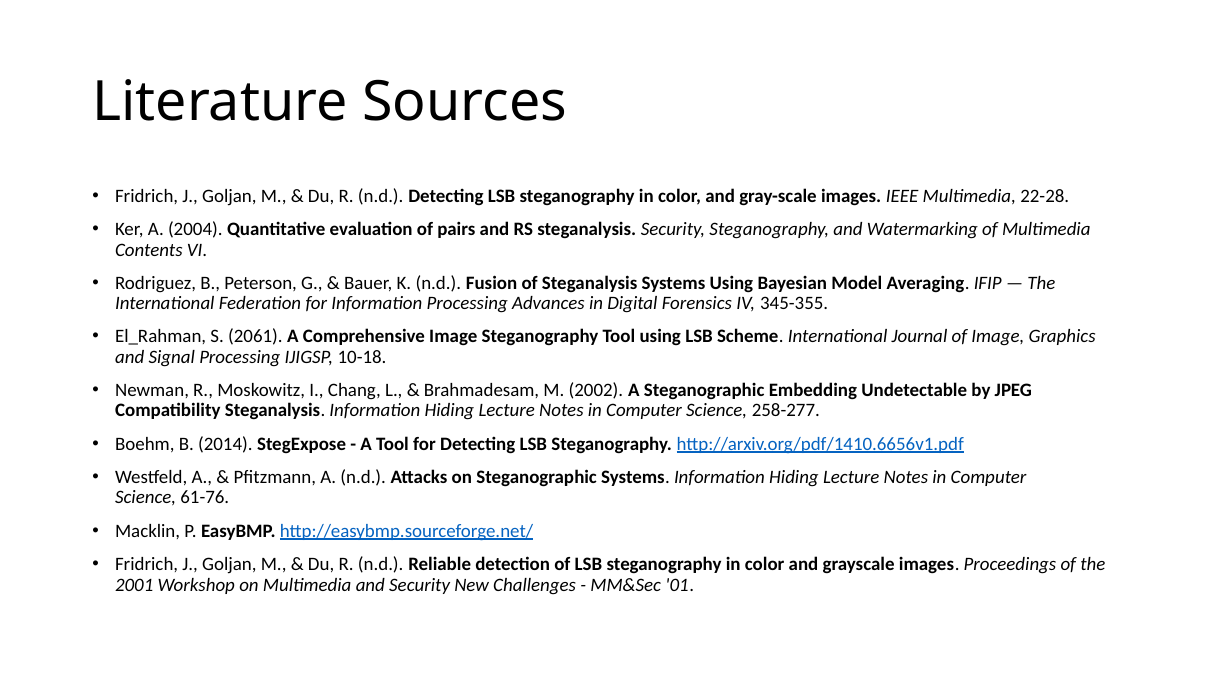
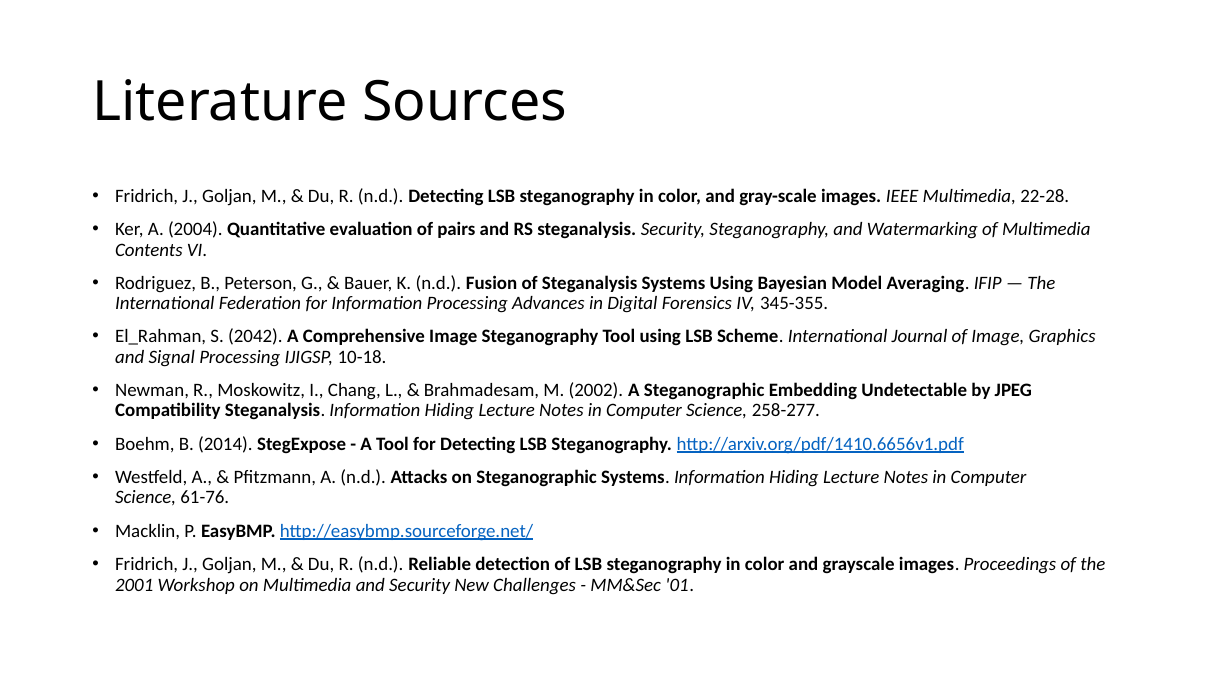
2061: 2061 -> 2042
